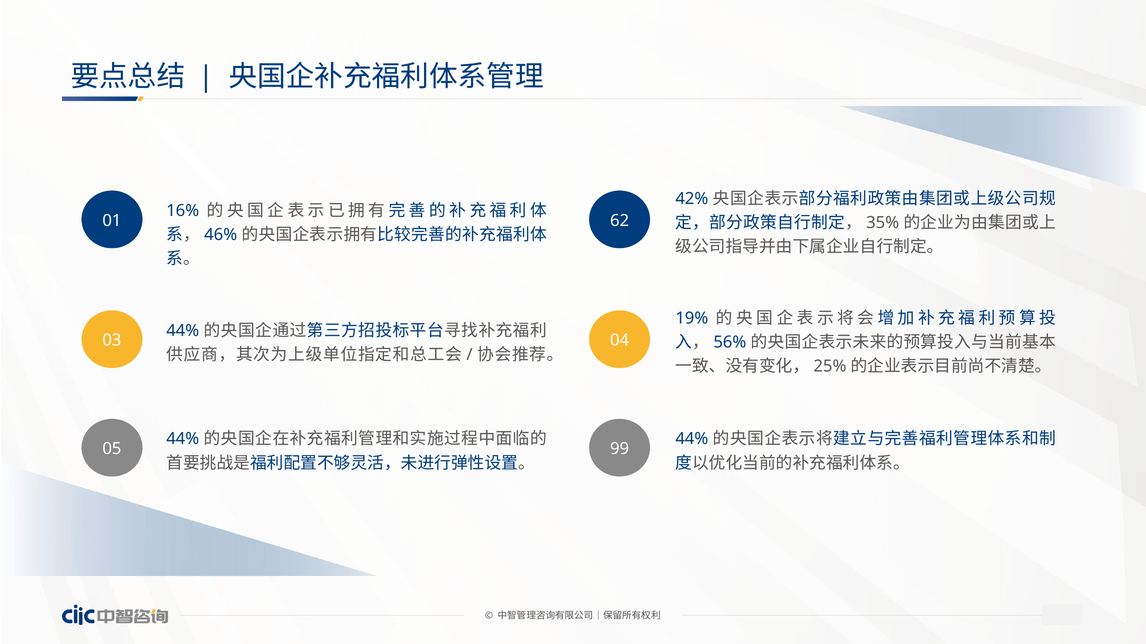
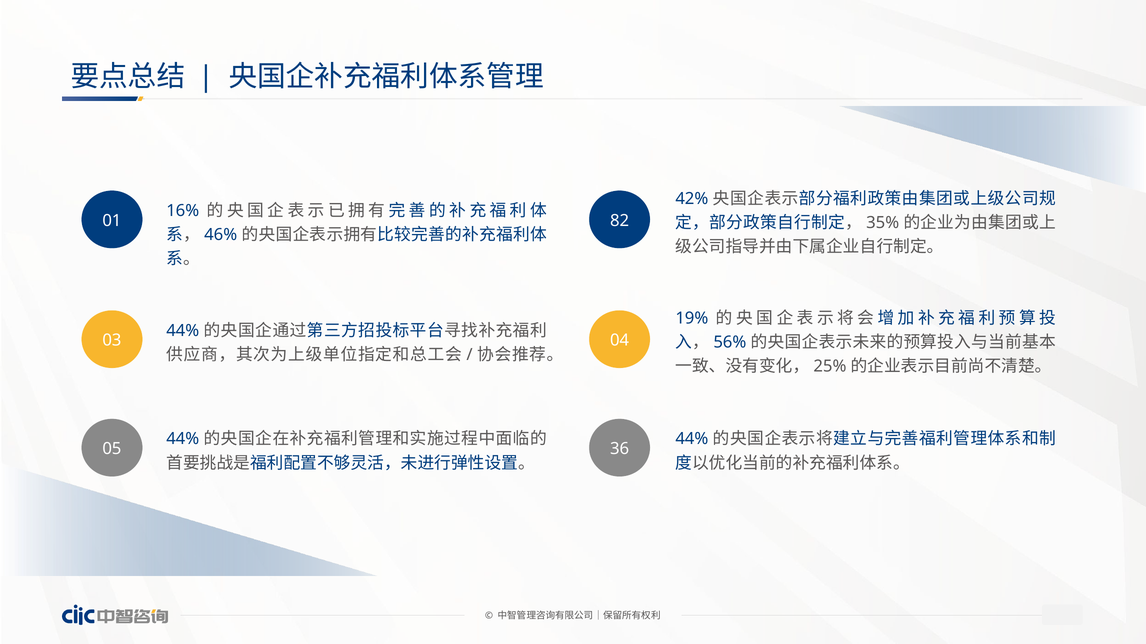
62: 62 -> 82
99: 99 -> 36
